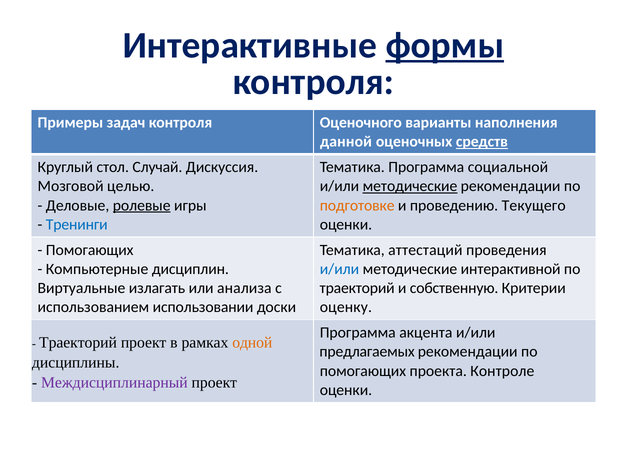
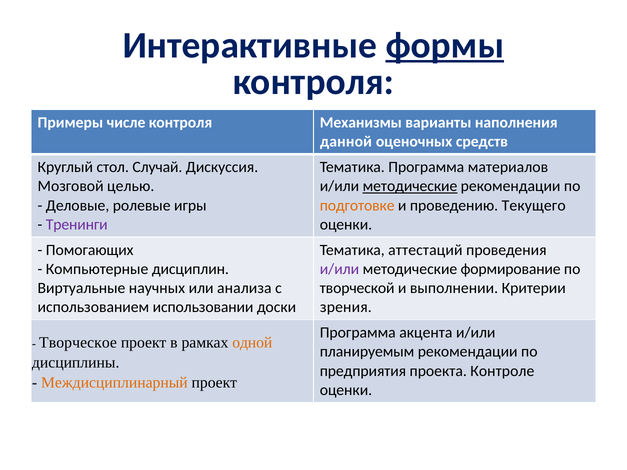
задач: задач -> числе
Оценочного: Оценочного -> Механизмы
средств underline: present -> none
социальной: социальной -> материалов
ролевые underline: present -> none
Тренинги colour: blue -> purple
и/или at (339, 269) colour: blue -> purple
интерактивной: интерактивной -> формирование
излагать: излагать -> научных
траекторий at (357, 288): траекторий -> творческой
собственную: собственную -> выполнении
оценку: оценку -> зрения
Траекторий at (78, 343): Траекторий -> Творческое
предлагаемых: предлагаемых -> планируемым
помогающих at (363, 371): помогающих -> предприятия
Междисциплинарный colour: purple -> orange
